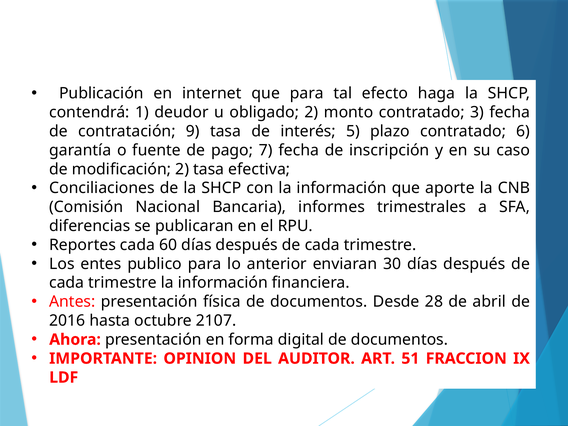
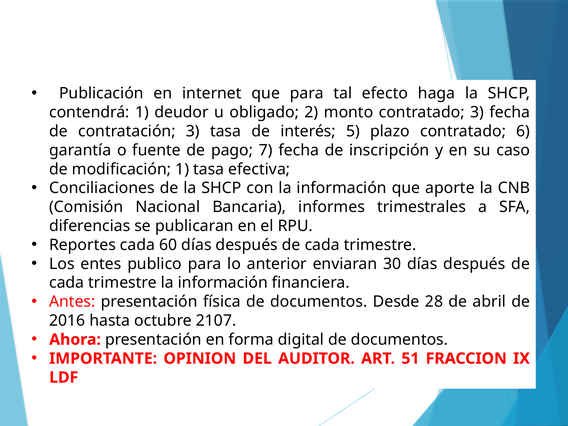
contratación 9: 9 -> 3
modificación 2: 2 -> 1
